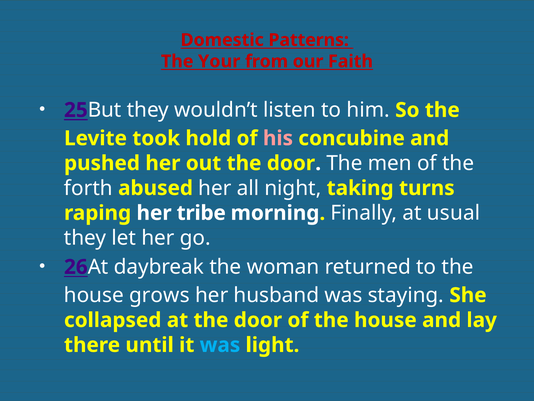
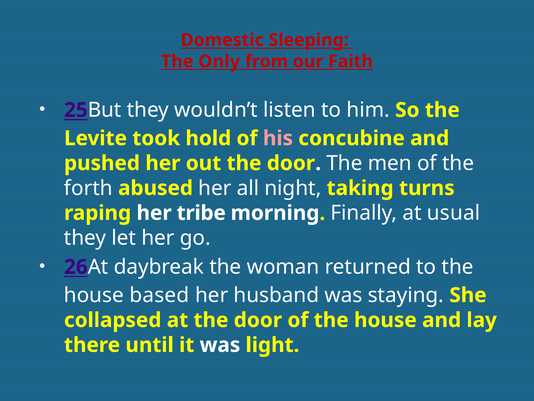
Patterns: Patterns -> Sleeping
Your: Your -> Only
grows: grows -> based
was at (220, 345) colour: light blue -> white
